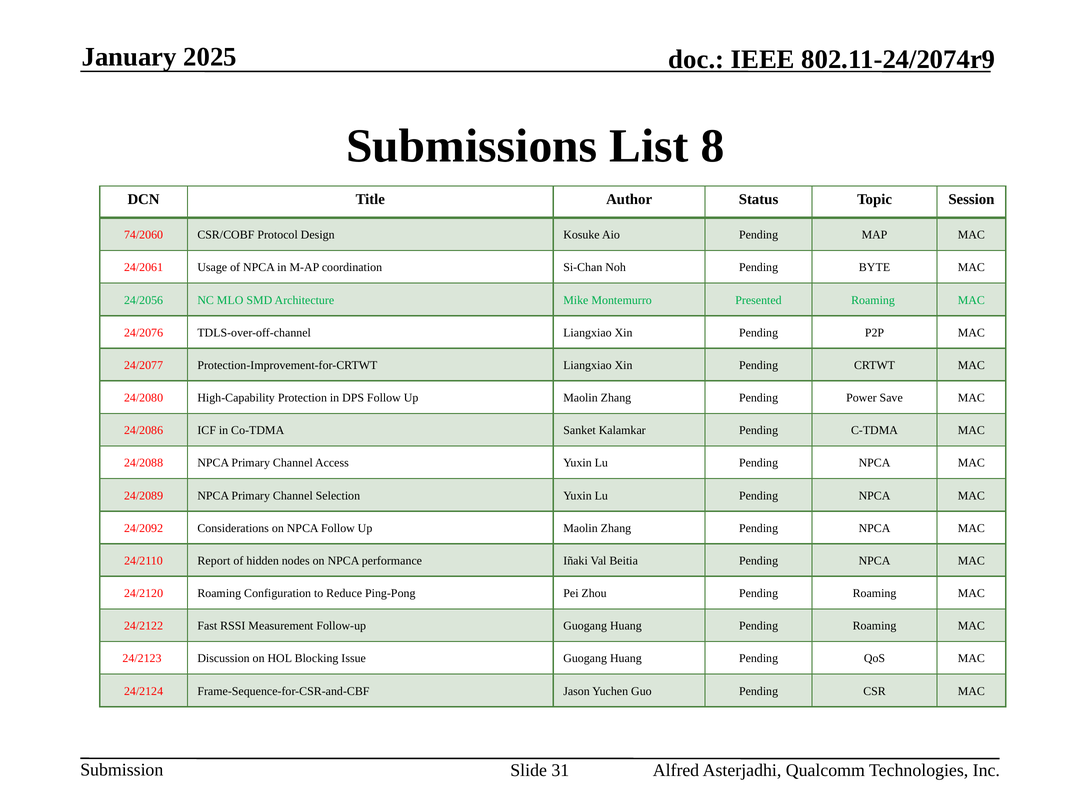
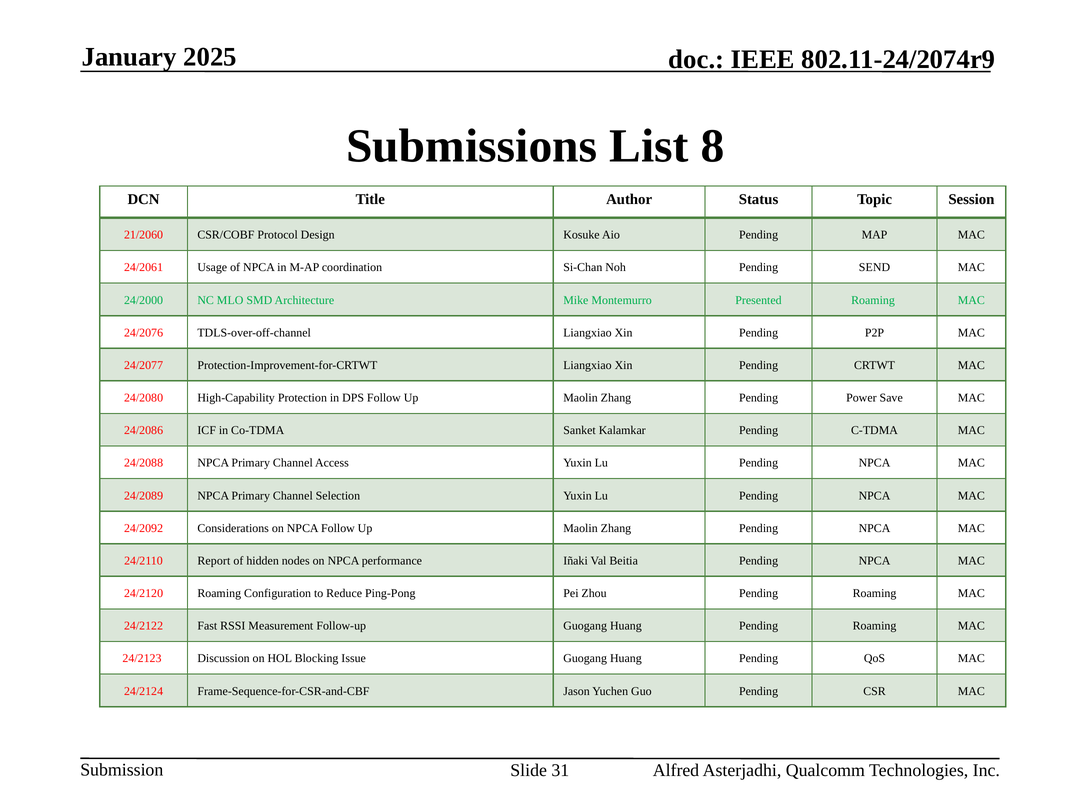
74/2060: 74/2060 -> 21/2060
BYTE: BYTE -> SEND
24/2056: 24/2056 -> 24/2000
